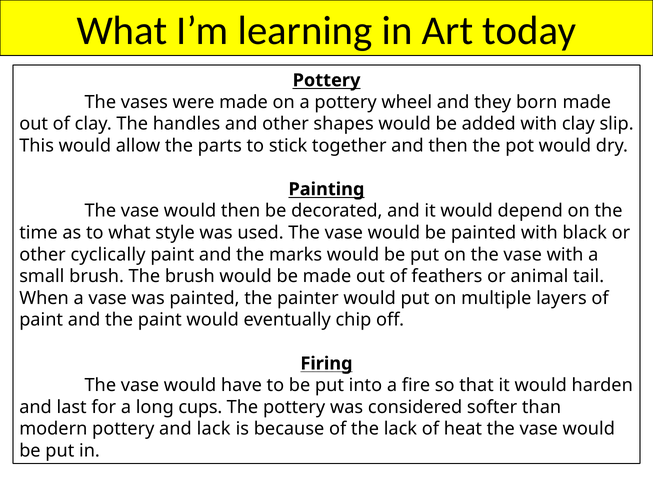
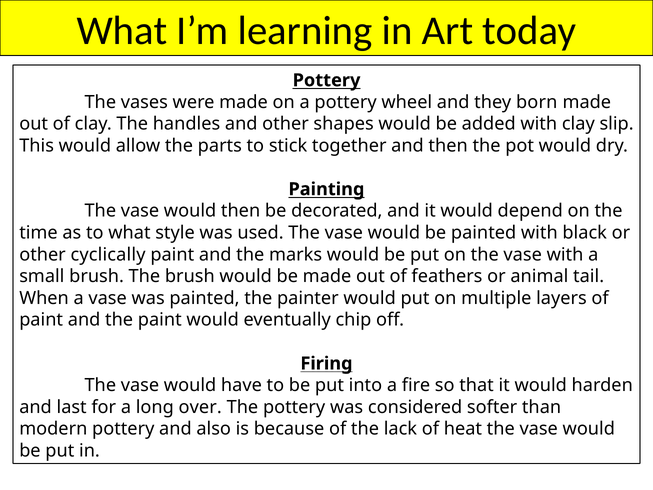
cups: cups -> over
and lack: lack -> also
